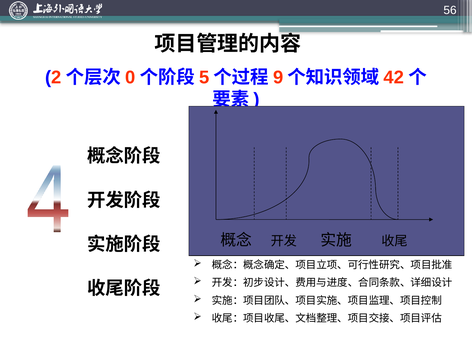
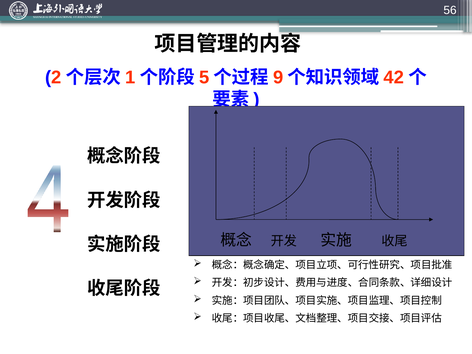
0: 0 -> 1
